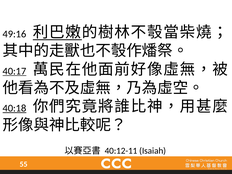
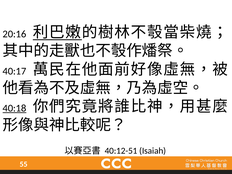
49:16: 49:16 -> 20:16
40:17 underline: present -> none
40:12-11: 40:12-11 -> 40:12-51
